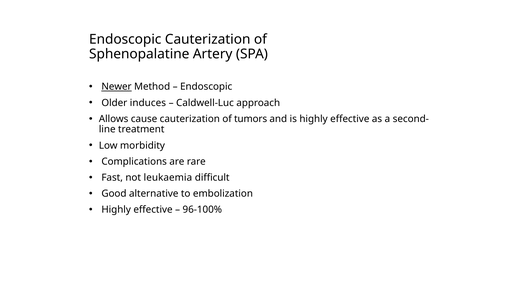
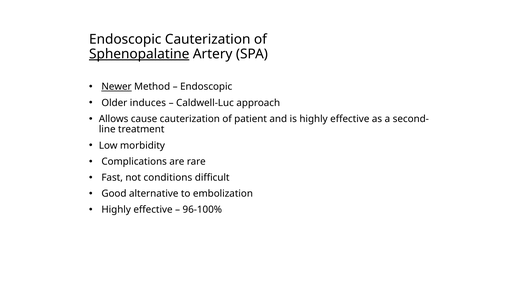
Sphenopalatine underline: none -> present
tumors: tumors -> patient
leukaemia: leukaemia -> conditions
